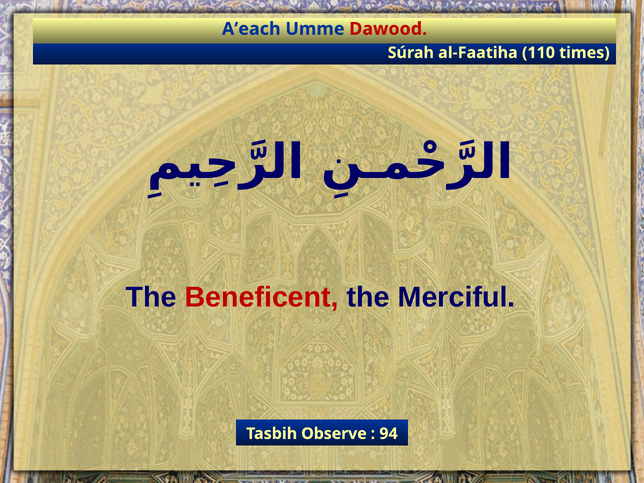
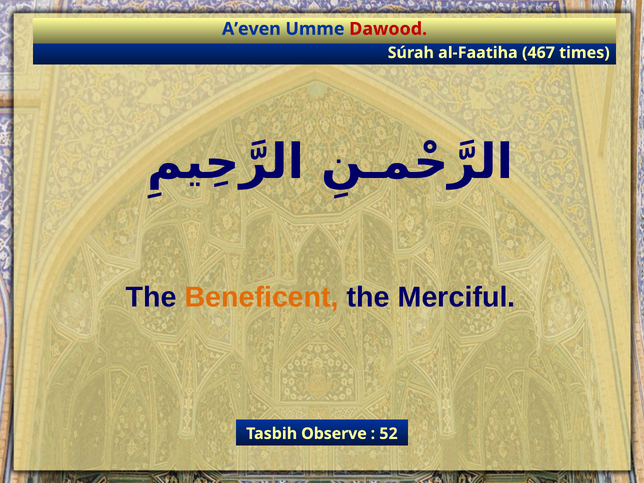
A’each: A’each -> A’even
110: 110 -> 467
Beneficent colour: red -> orange
94: 94 -> 52
